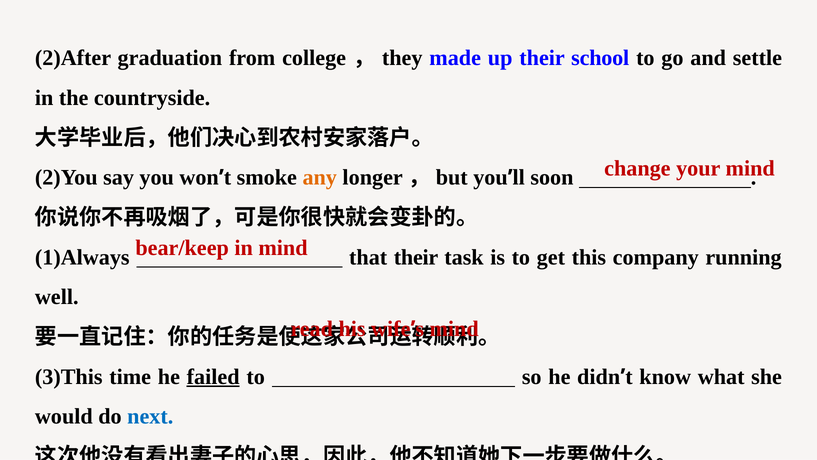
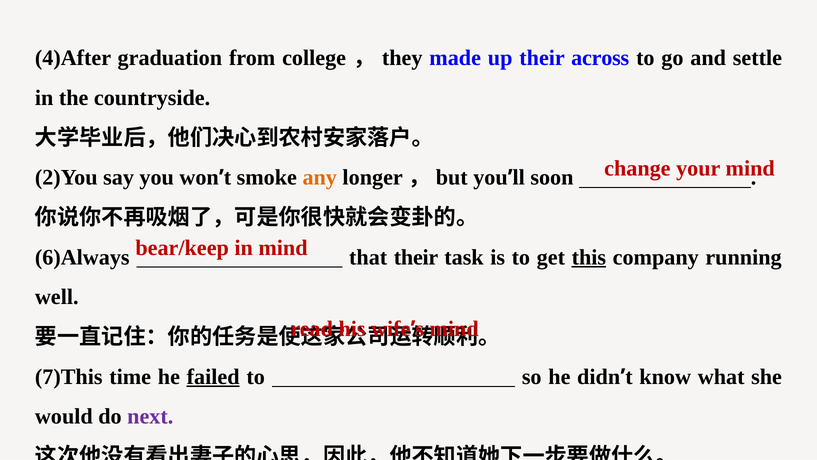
2)After: 2)After -> 4)After
school: school -> across
1)Always: 1)Always -> 6)Always
this underline: none -> present
3)This: 3)This -> 7)This
next colour: blue -> purple
